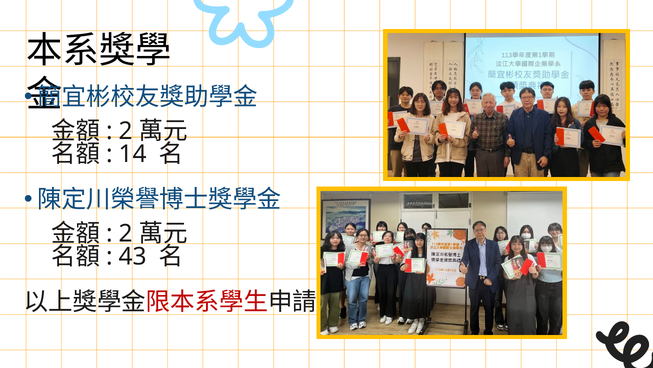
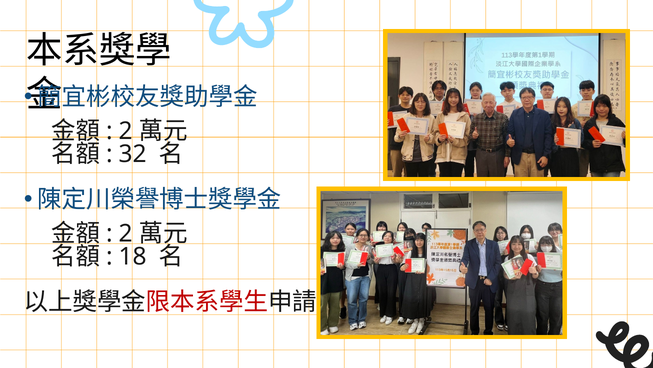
14: 14 -> 32
43: 43 -> 18
